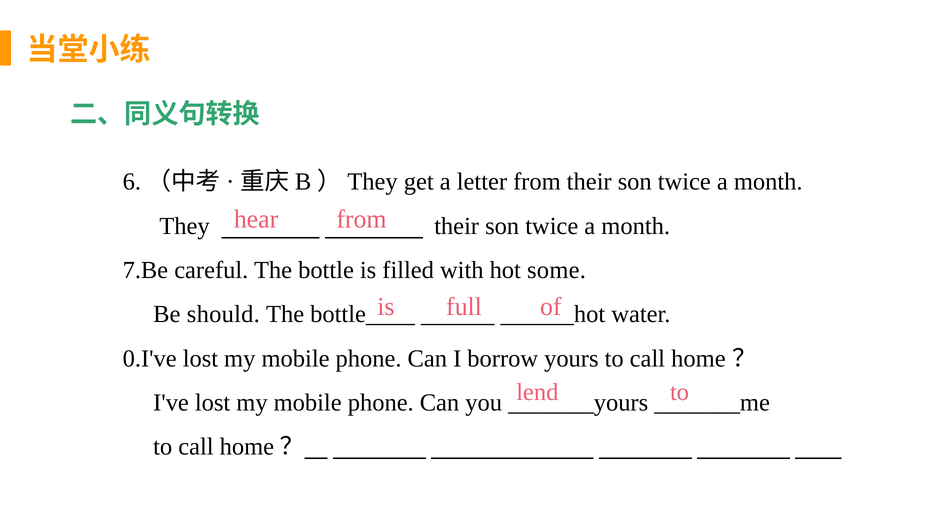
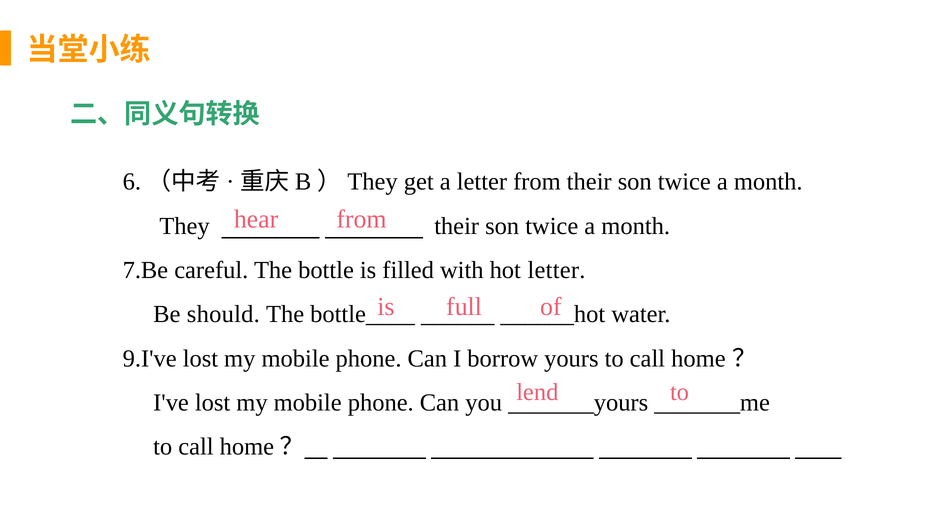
hot some: some -> letter
0.I've: 0.I've -> 9.I've
